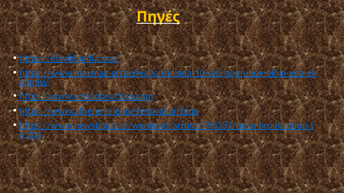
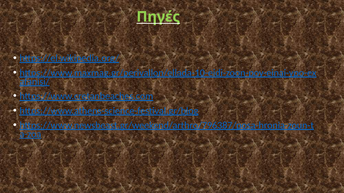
Πηγές colour: yellow -> light green
